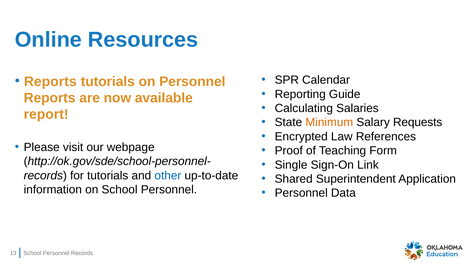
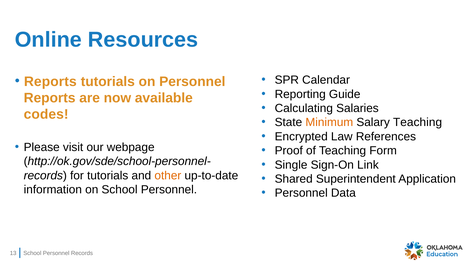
report: report -> codes
Salary Requests: Requests -> Teaching
other colour: blue -> orange
